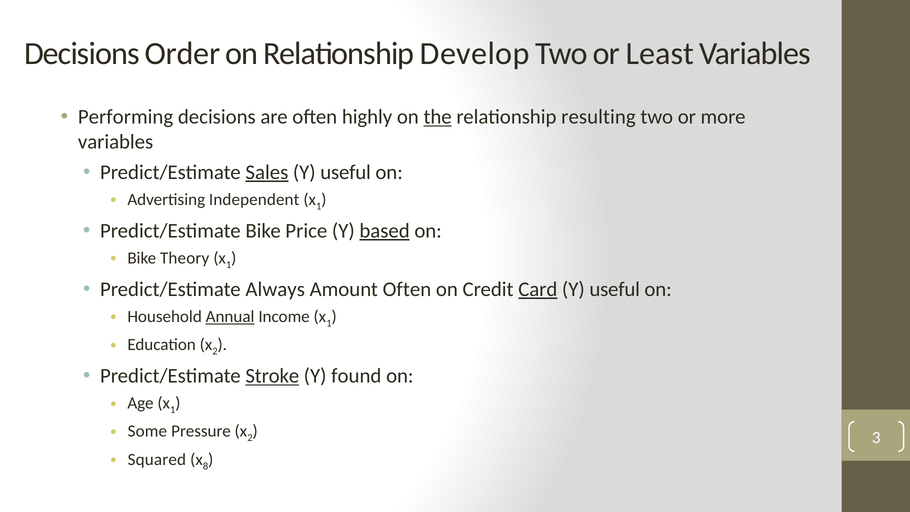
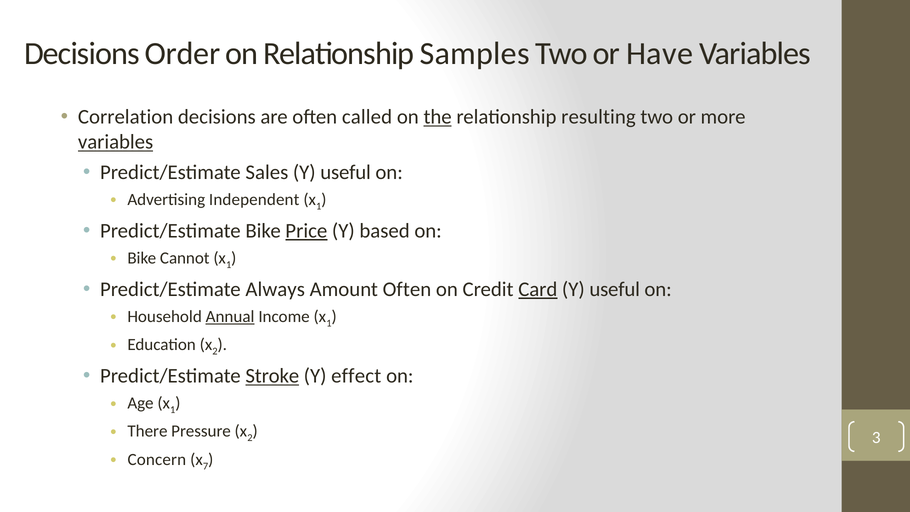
Develop: Develop -> Samples
Least: Least -> Have
Performing: Performing -> Correlation
highly: highly -> called
variables at (116, 142) underline: none -> present
Sales underline: present -> none
Price underline: none -> present
based underline: present -> none
Theory: Theory -> Cannot
found: found -> effect
Some: Some -> There
Squared: Squared -> Concern
8: 8 -> 7
